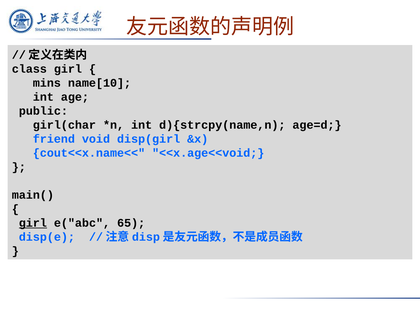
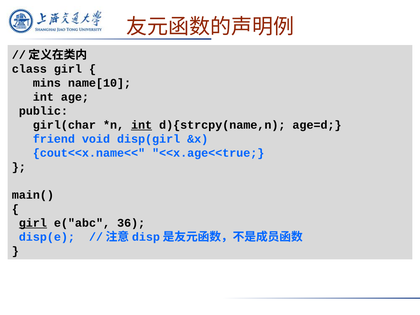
int at (142, 125) underline: none -> present
<<x.age<<void: <<x.age<<void -> <<x.age<<true
65: 65 -> 36
